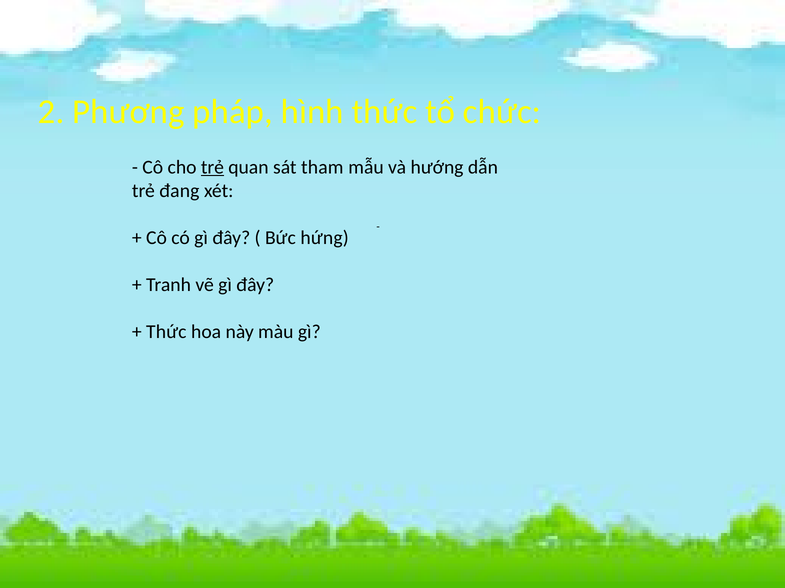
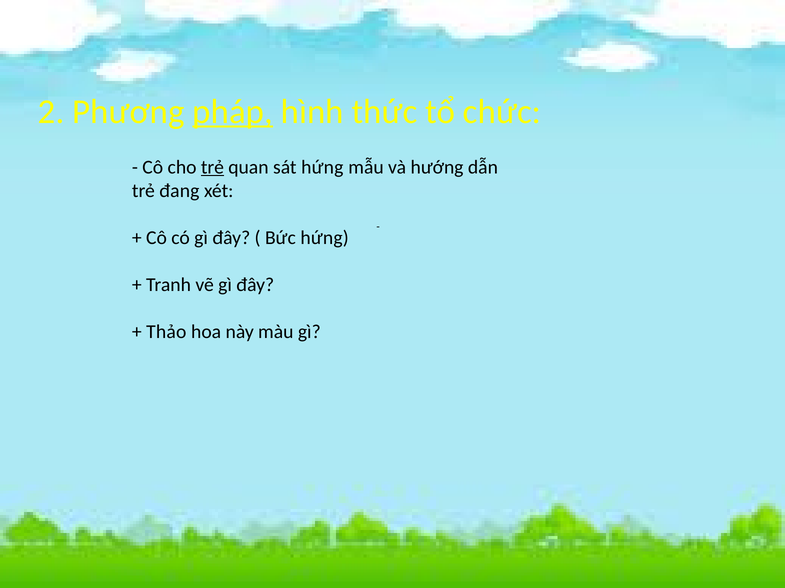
pháp underline: none -> present
sát tham: tham -> hứng
Thức at (166, 332): Thức -> Thảo
